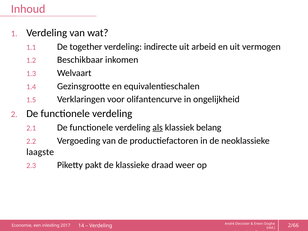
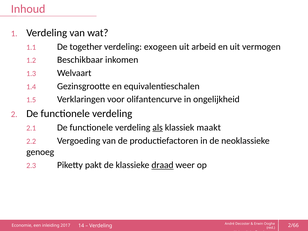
indirecte: indirecte -> exogeen
belang: belang -> maakt
laagste: laagste -> genoeg
draad underline: none -> present
